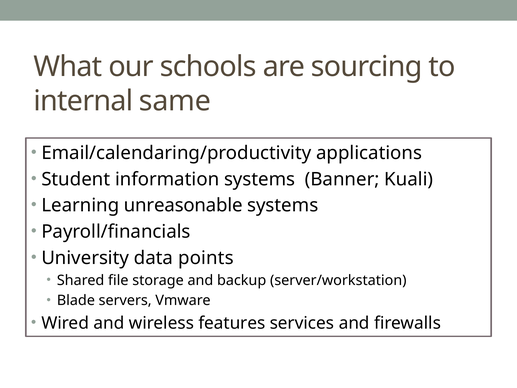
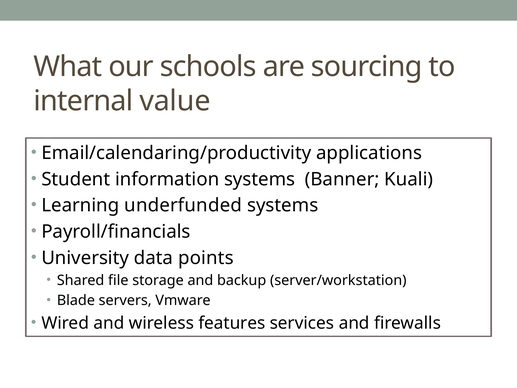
same: same -> value
unreasonable: unreasonable -> underfunded
